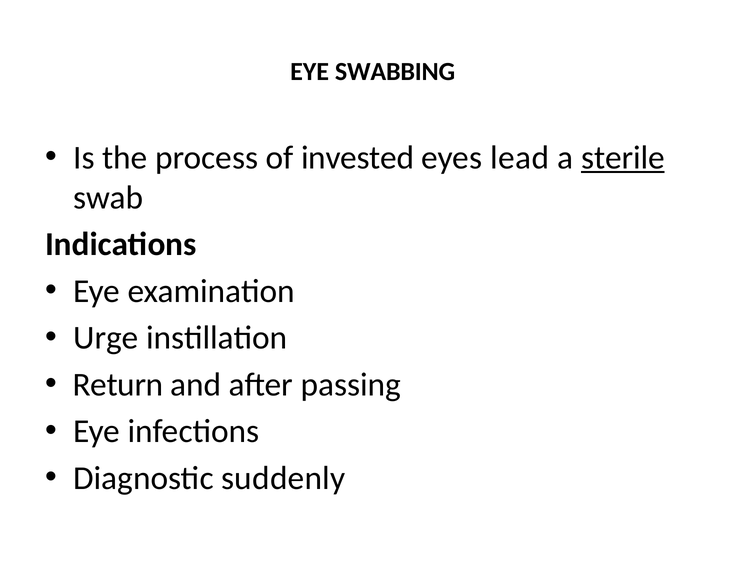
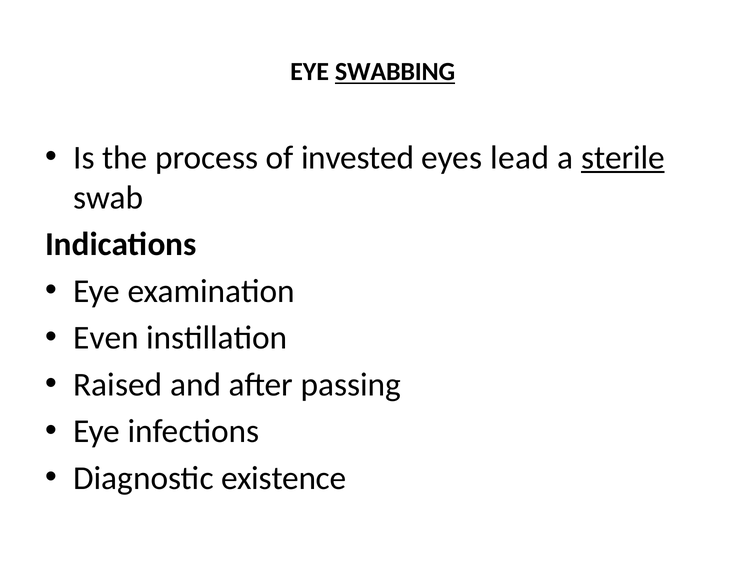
SWABBING underline: none -> present
Urge: Urge -> Even
Return: Return -> Raised
suddenly: suddenly -> existence
